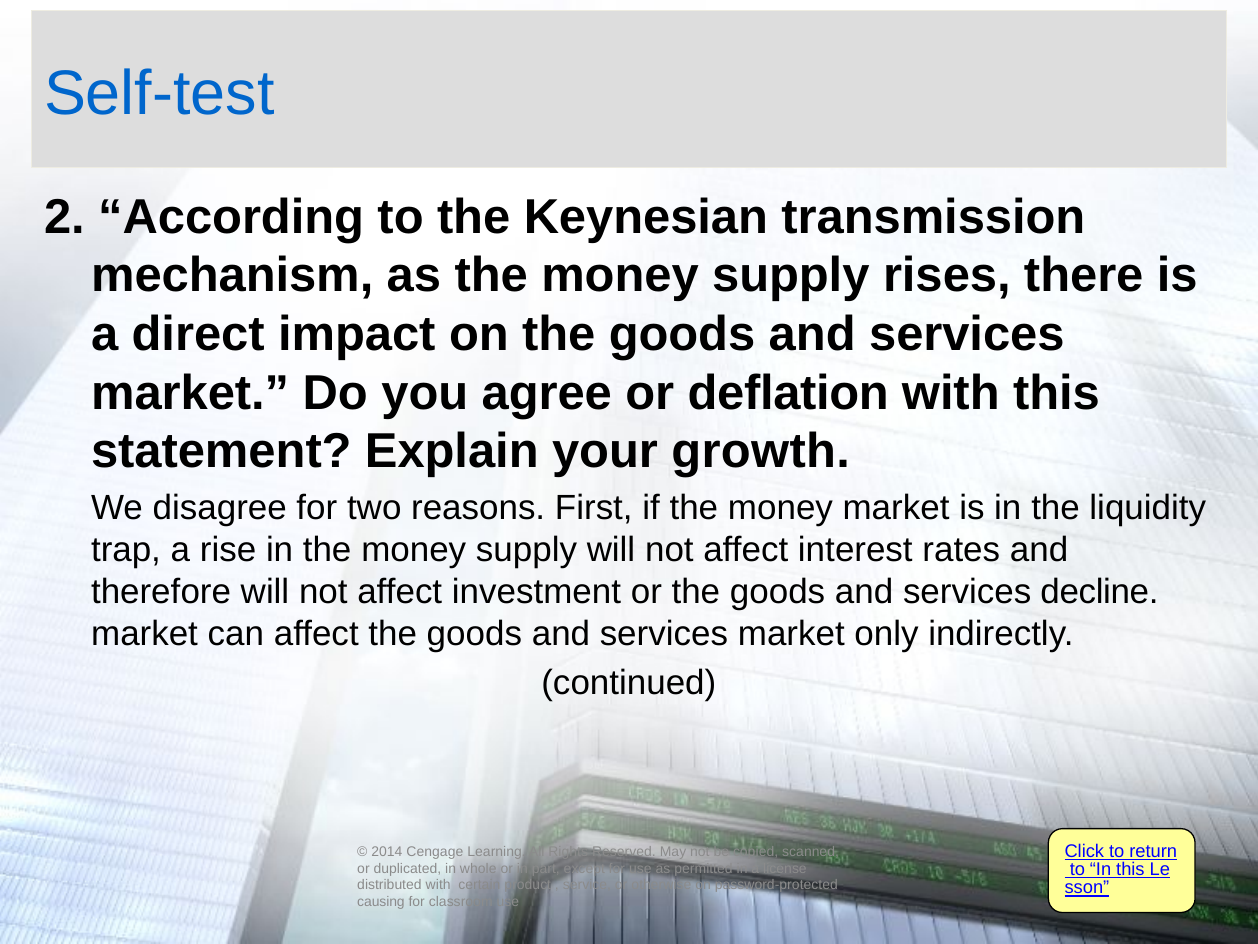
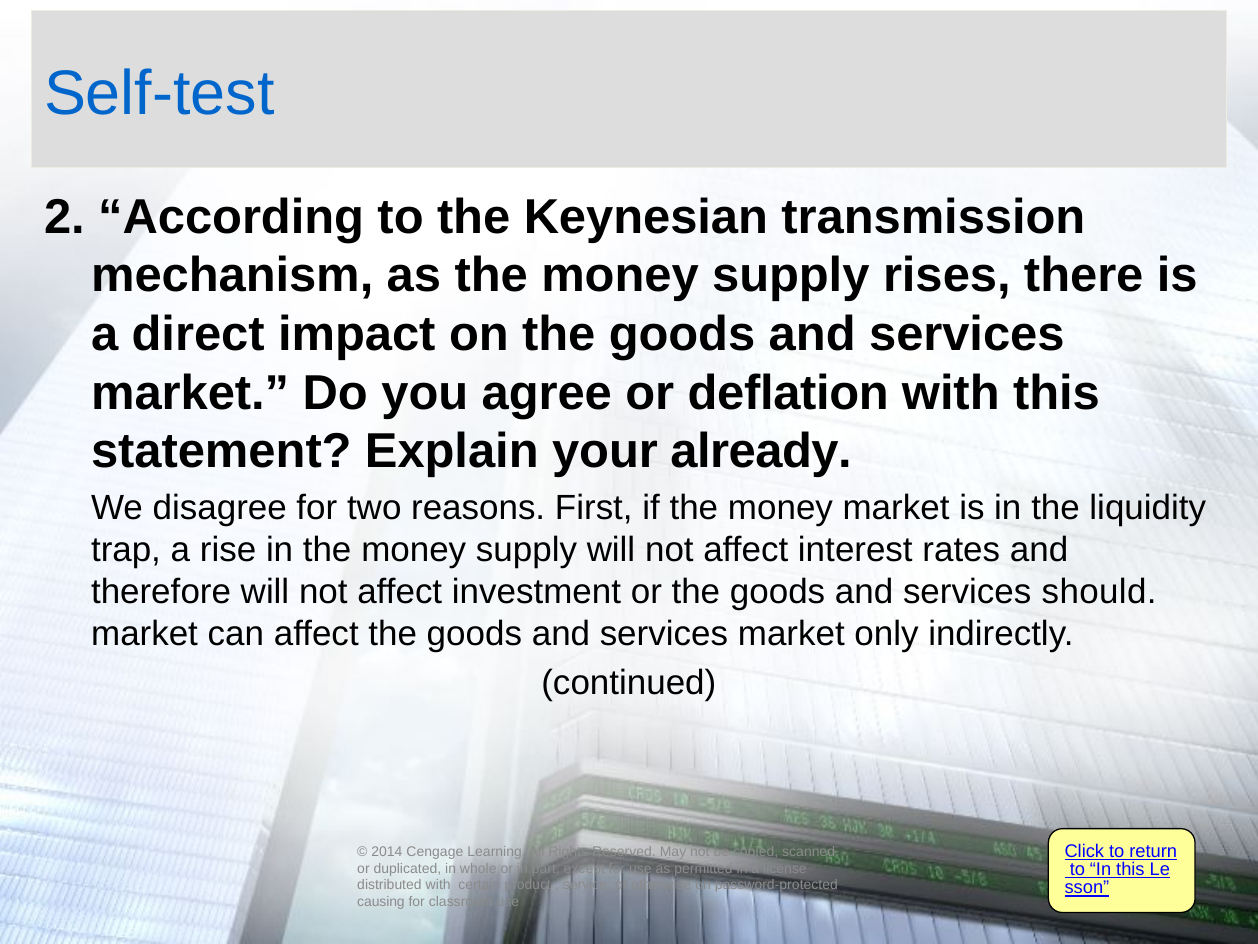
growth: growth -> already
decline: decline -> should
